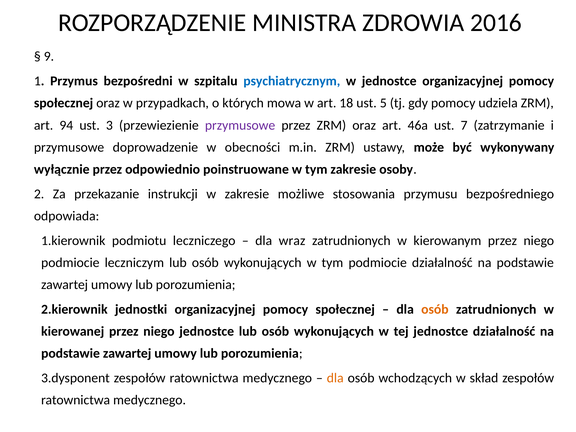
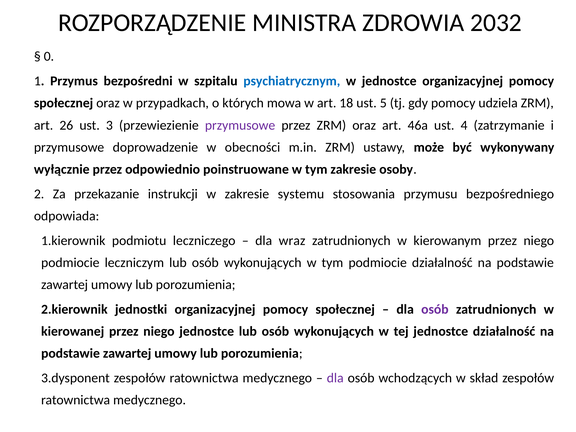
2016: 2016 -> 2032
9: 9 -> 0
94: 94 -> 26
7: 7 -> 4
możliwe: możliwe -> systemu
osób at (435, 309) colour: orange -> purple
dla at (335, 378) colour: orange -> purple
